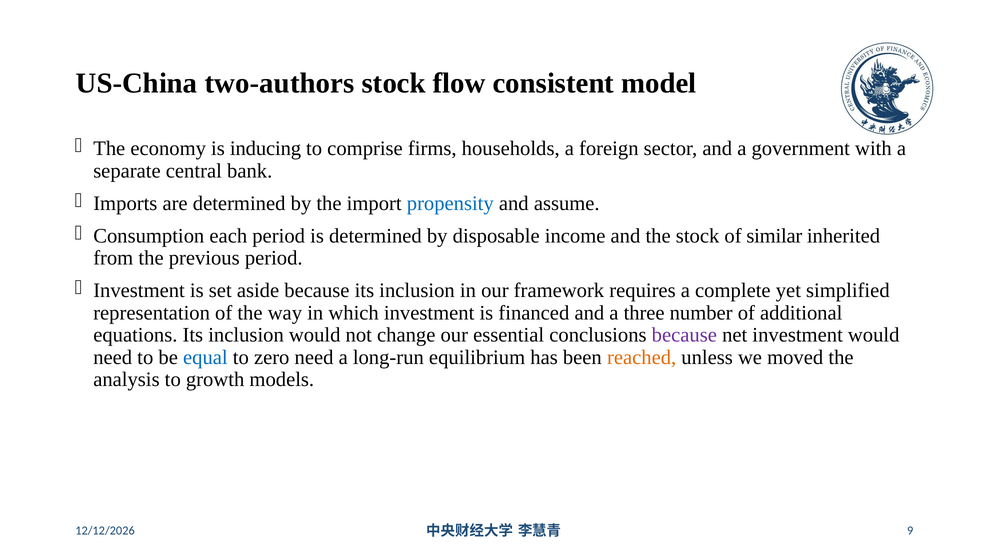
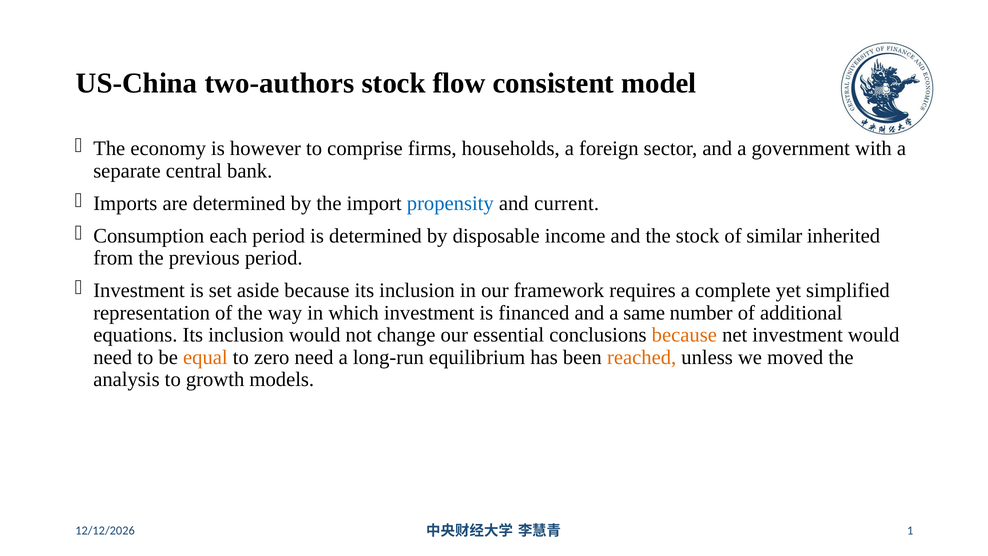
inducing: inducing -> however
assume: assume -> current
three: three -> same
because at (684, 335) colour: purple -> orange
equal colour: blue -> orange
9: 9 -> 1
